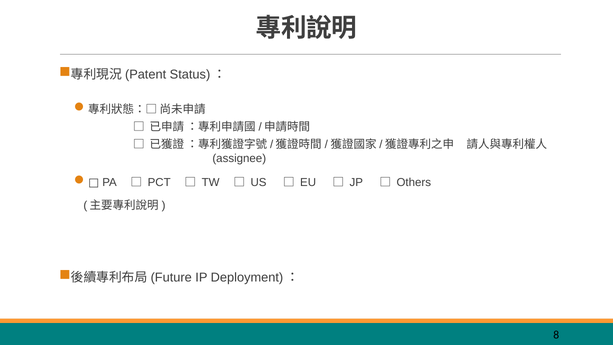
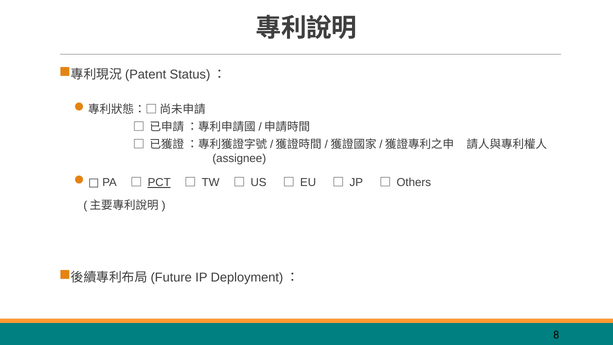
PCT underline: none -> present
